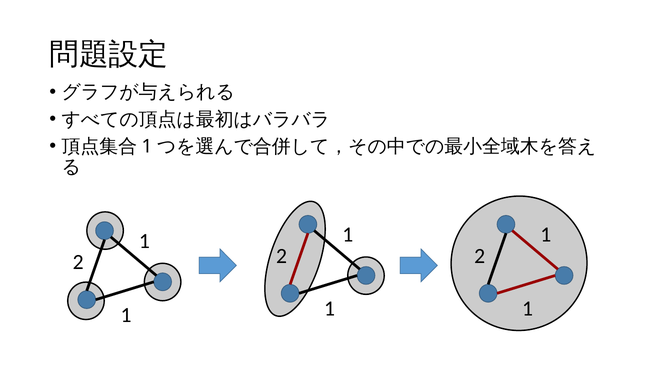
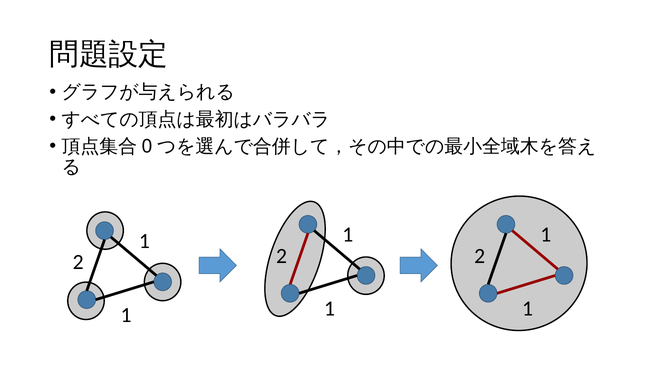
1 at (147, 146): 1 -> 0
